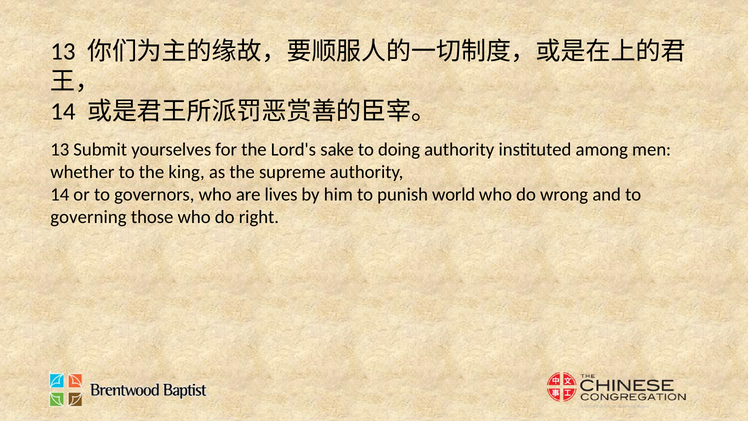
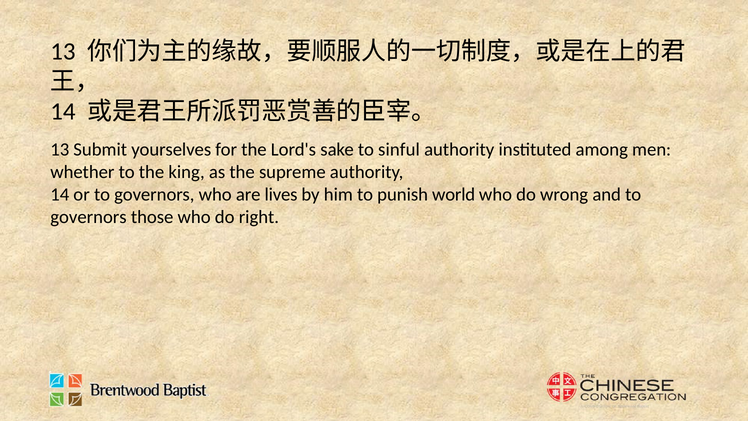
doing: doing -> sinful
governing at (88, 217): governing -> governors
